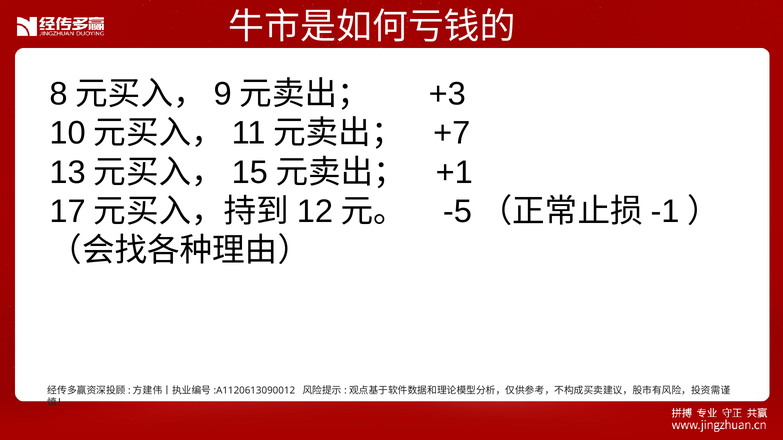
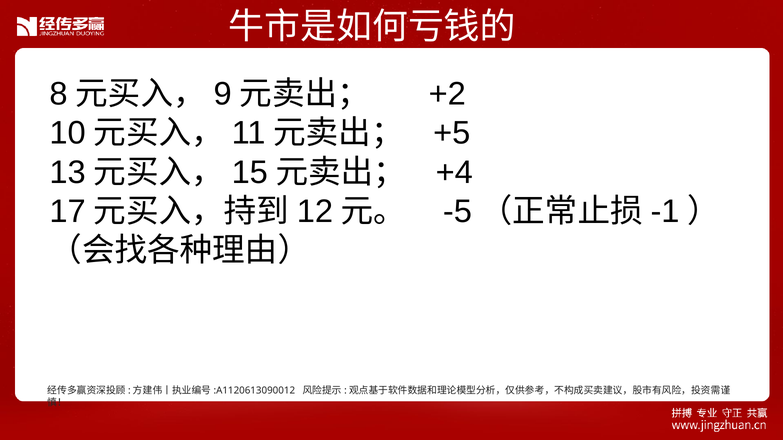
+3: +3 -> +2
+7: +7 -> +5
+1: +1 -> +4
